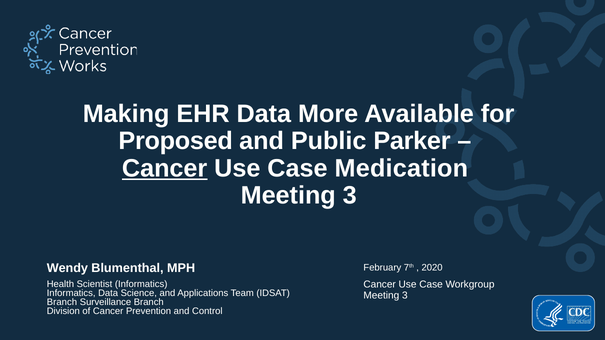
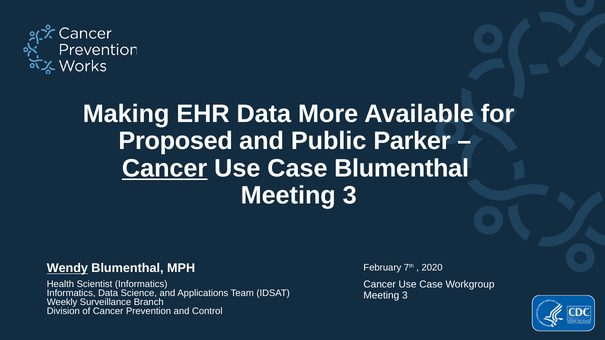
Case Medication: Medication -> Blumenthal
Wendy underline: none -> present
Branch at (62, 303): Branch -> Weekly
